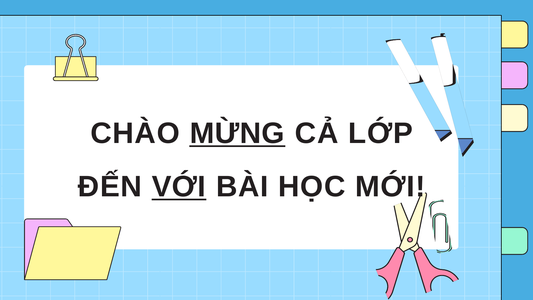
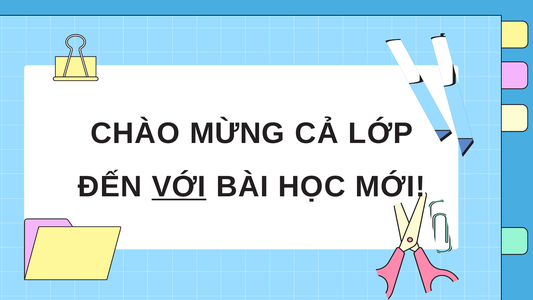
MỪNG underline: present -> none
